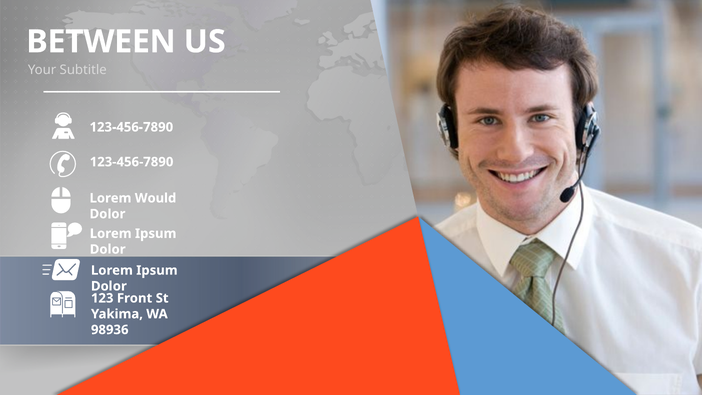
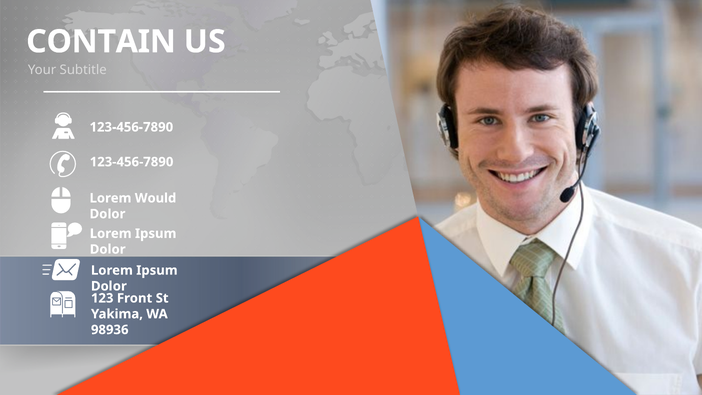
BETWEEN: BETWEEN -> CONTAIN
